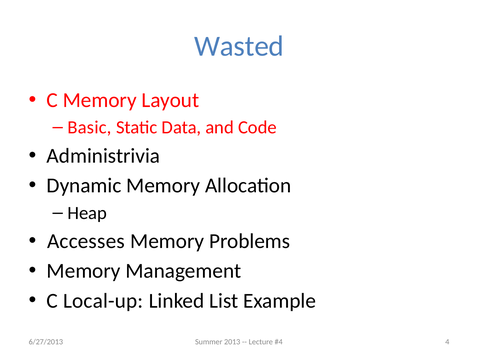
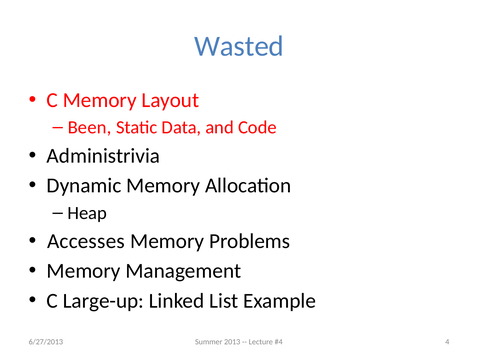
Basic: Basic -> Been
Local-up: Local-up -> Large-up
